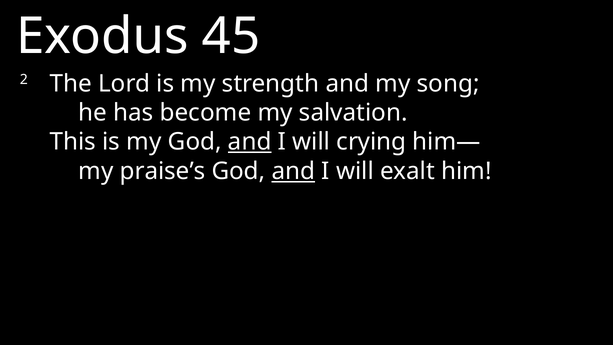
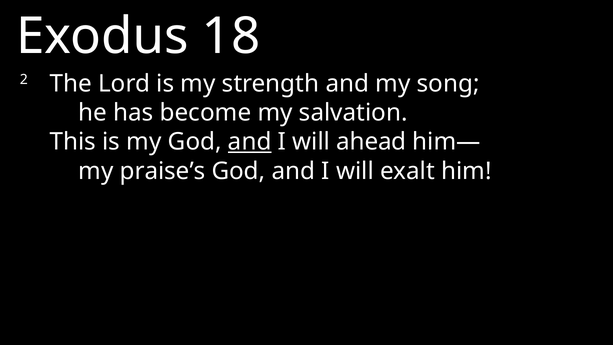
45: 45 -> 18
crying: crying -> ahead
and at (293, 171) underline: present -> none
